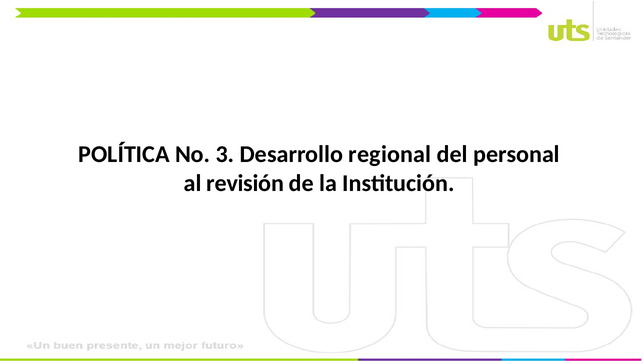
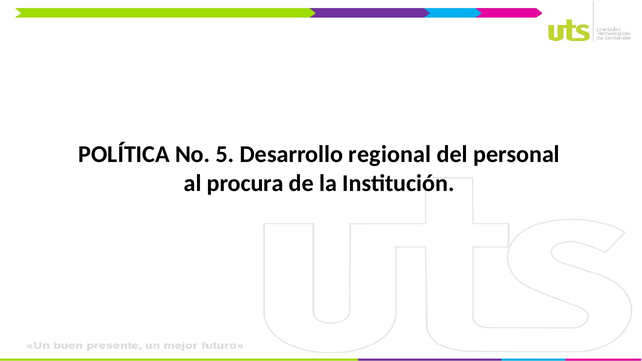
3: 3 -> 5
revisión: revisión -> procura
